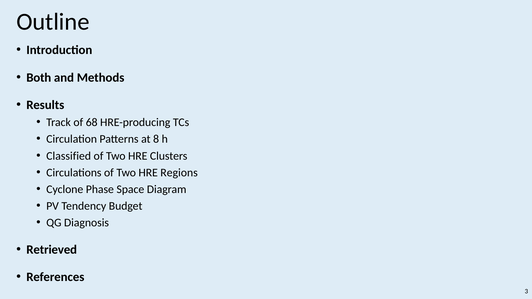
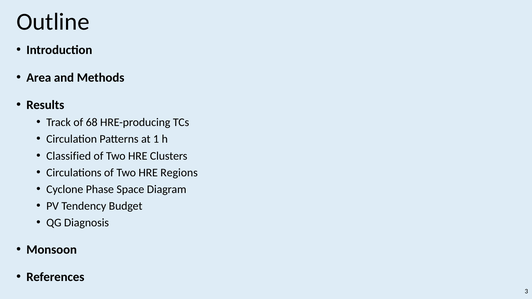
Both: Both -> Area
8: 8 -> 1
Retrieved: Retrieved -> Monsoon
